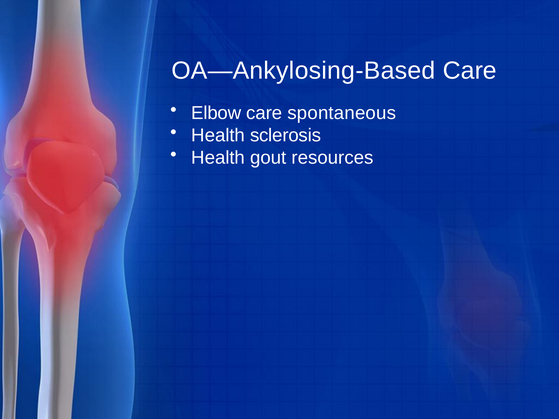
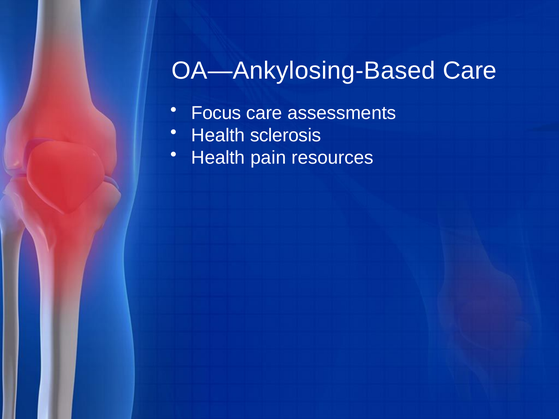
Elbow: Elbow -> Focus
spontaneous: spontaneous -> assessments
gout: gout -> pain
